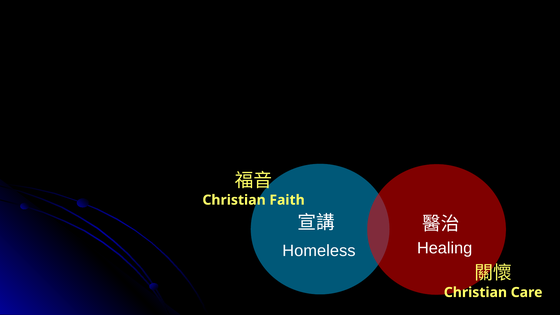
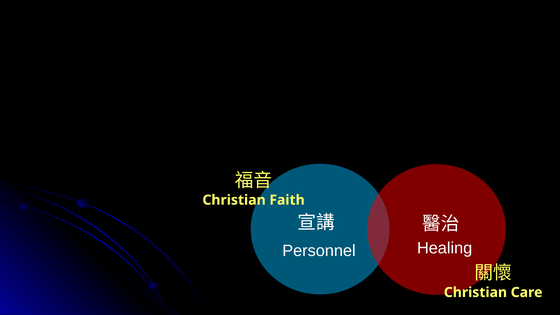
Homeless: Homeless -> Personnel
